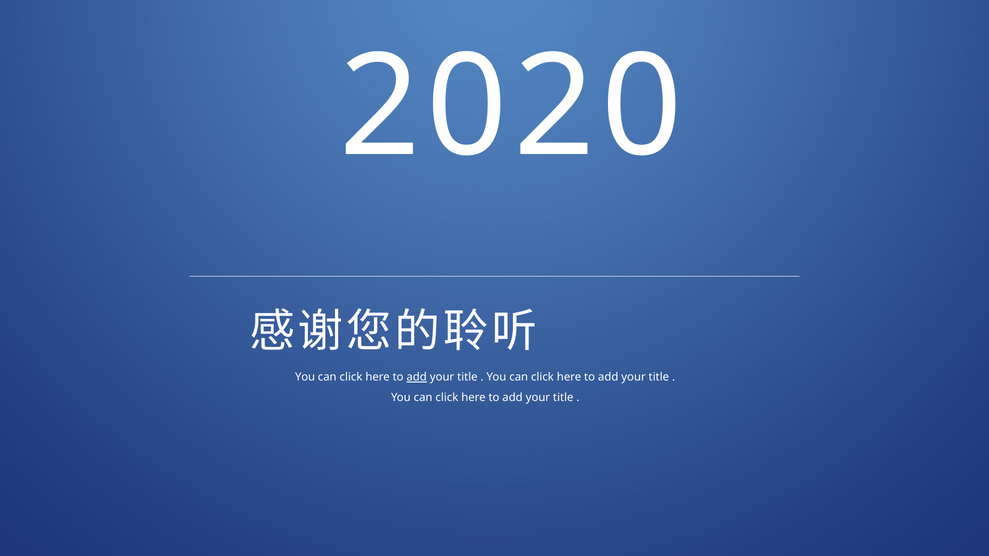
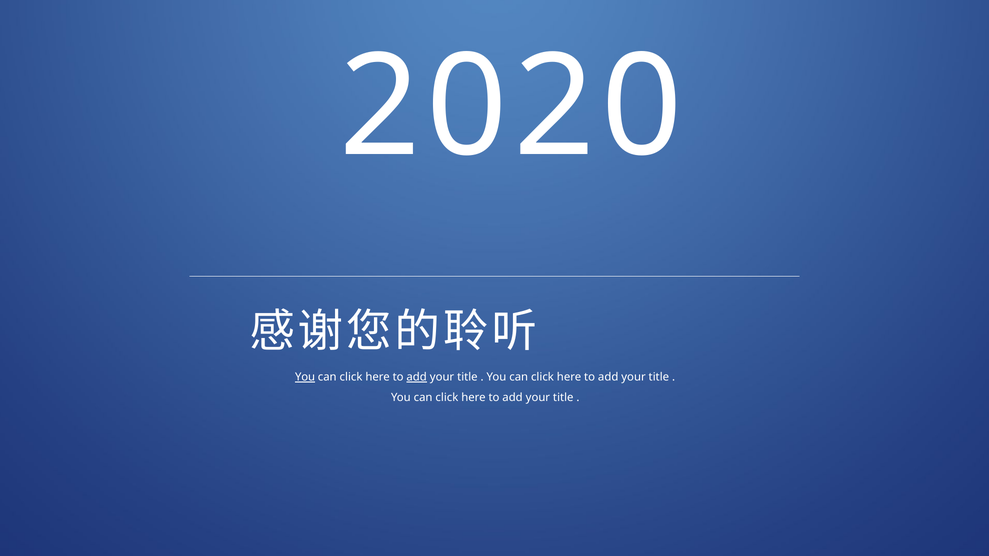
You at (305, 377) underline: none -> present
